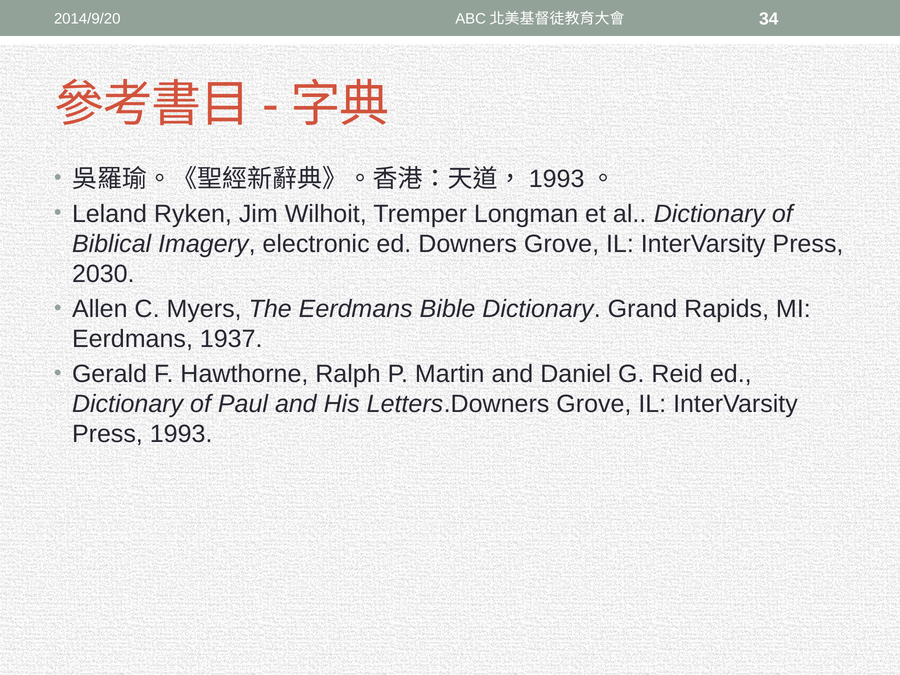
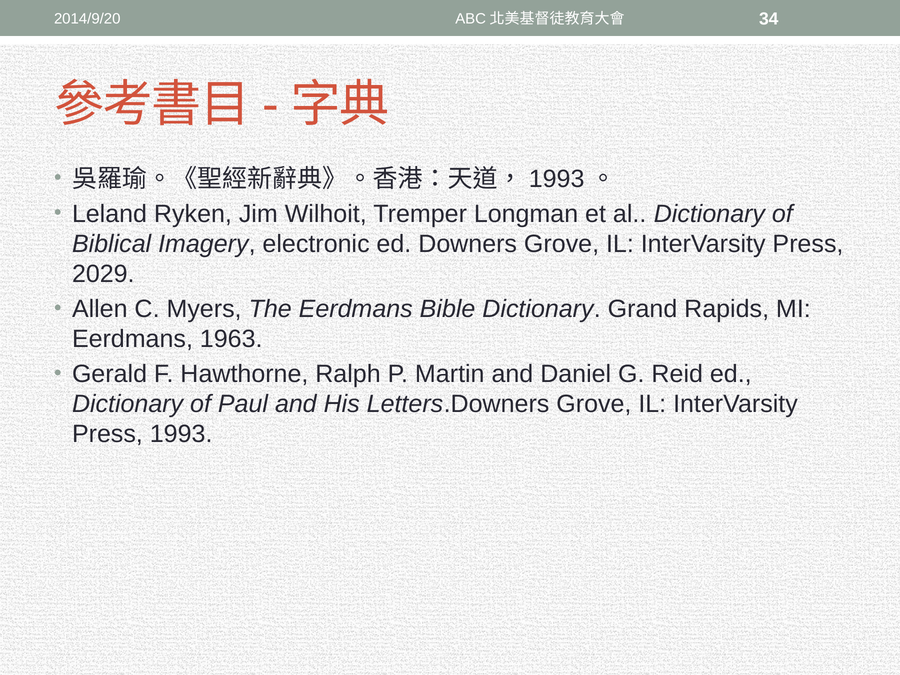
2030: 2030 -> 2029
1937: 1937 -> 1963
